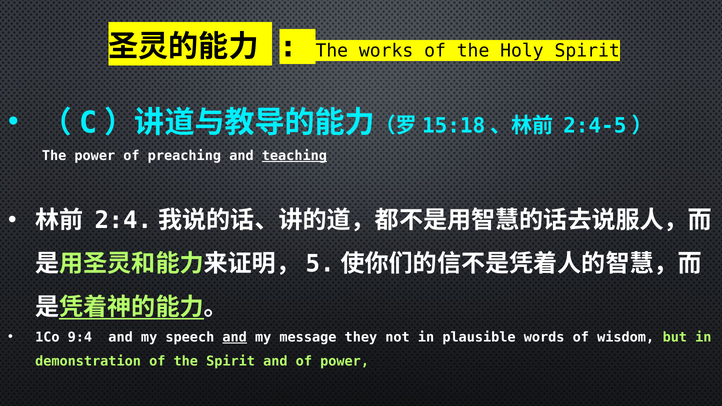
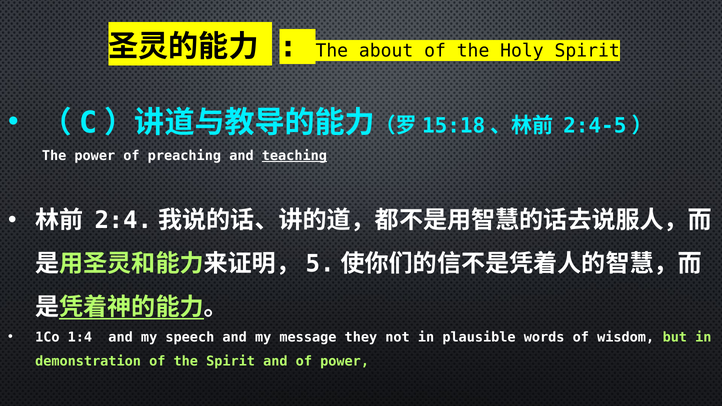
works: works -> about
9:4: 9:4 -> 1:4
and at (235, 337) underline: present -> none
